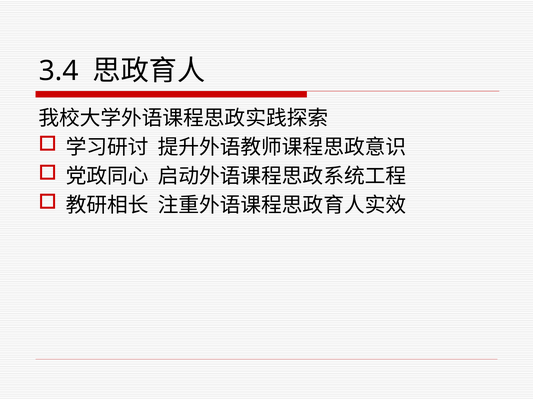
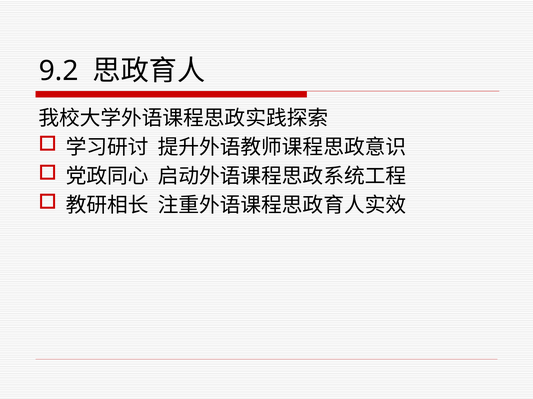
3.4: 3.4 -> 9.2
